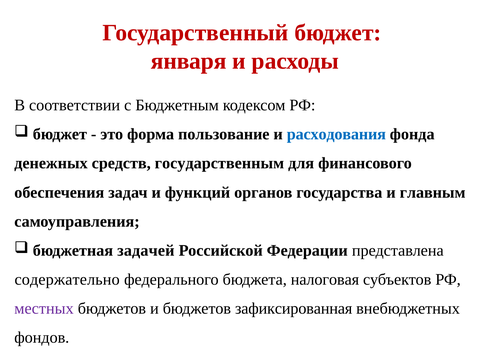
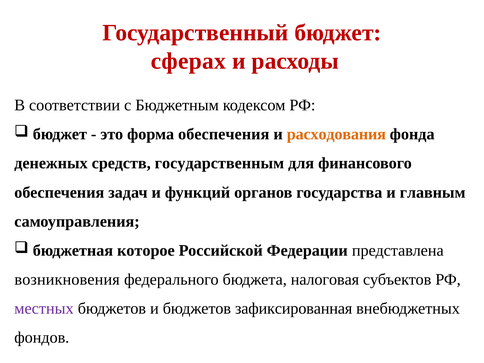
января: января -> сферах
форма пользование: пользование -> обеспечения
расходования colour: blue -> orange
задачей: задачей -> которое
содержательно: содержательно -> возникновения
